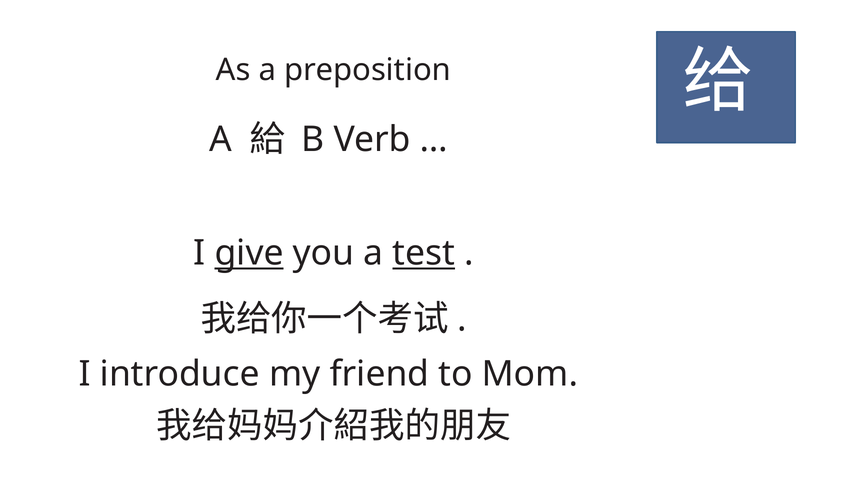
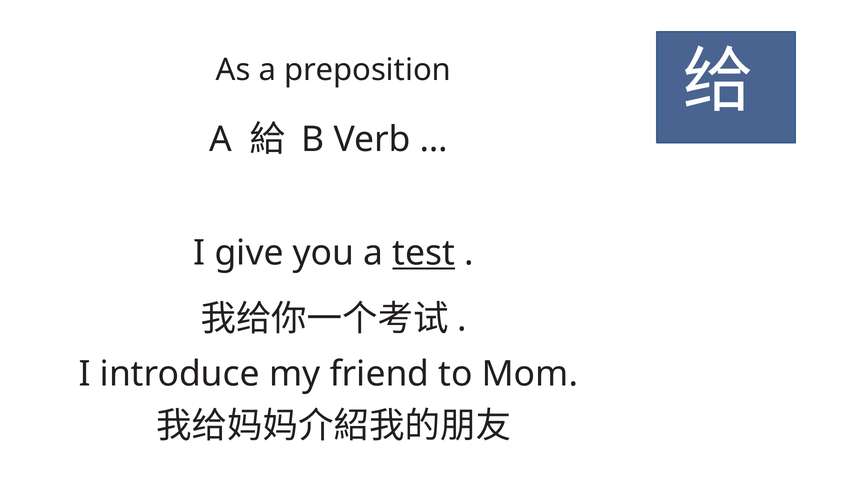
give underline: present -> none
